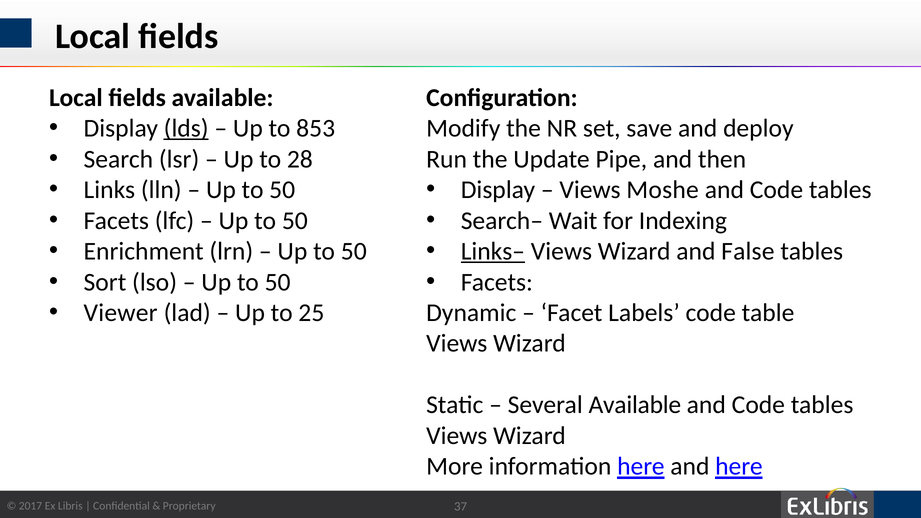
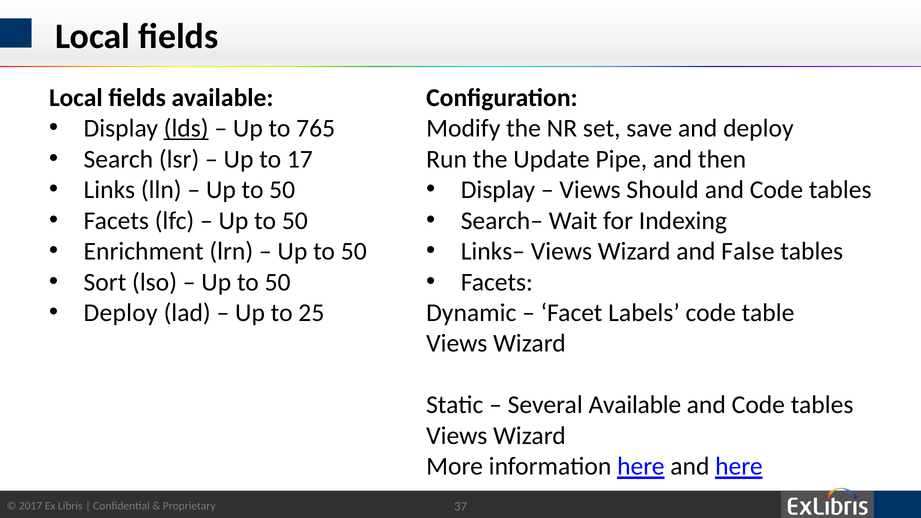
853: 853 -> 765
28: 28 -> 17
Moshe: Moshe -> Should
Links– underline: present -> none
Viewer at (121, 313): Viewer -> Deploy
